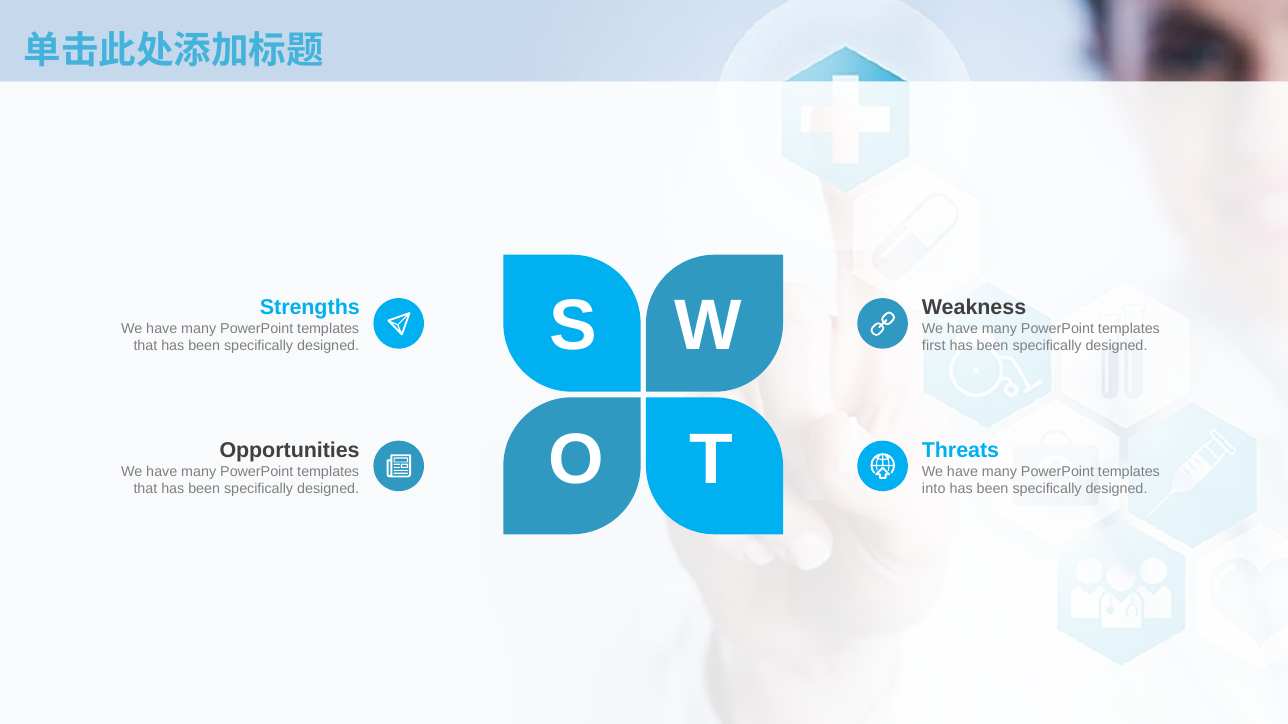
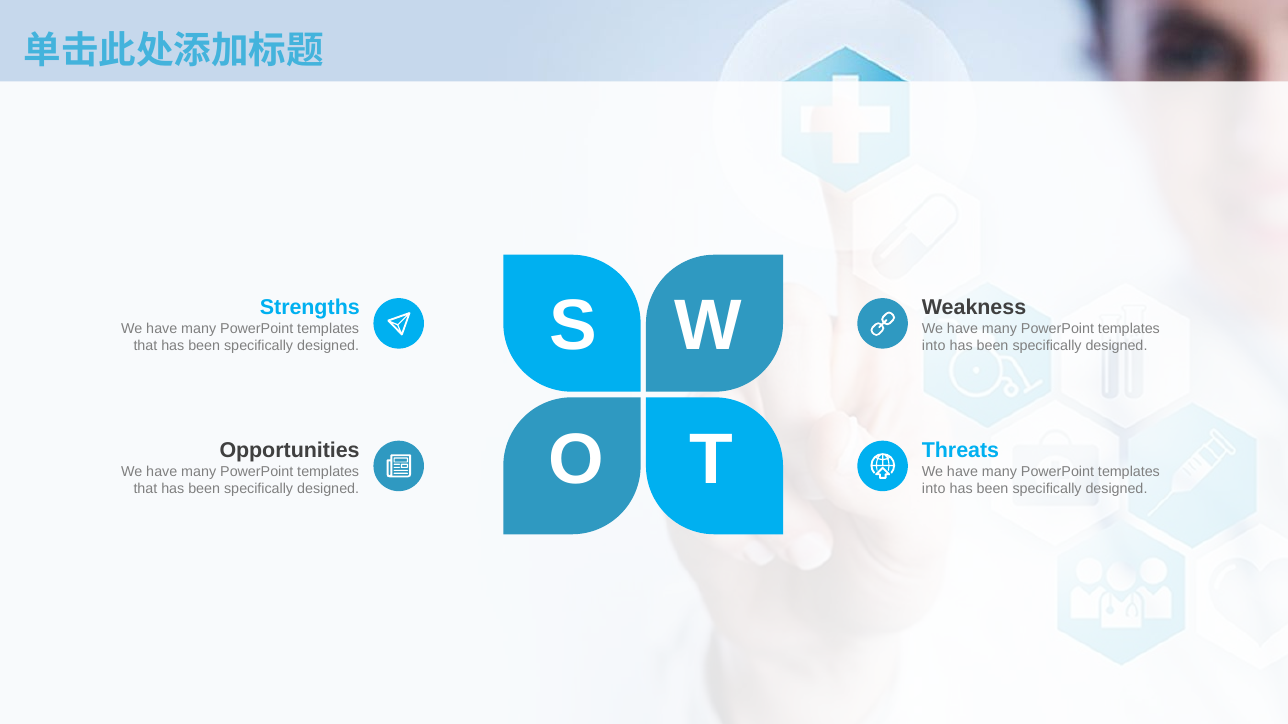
first at (934, 346): first -> into
